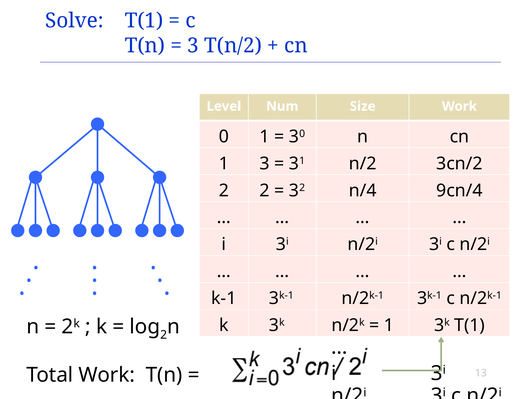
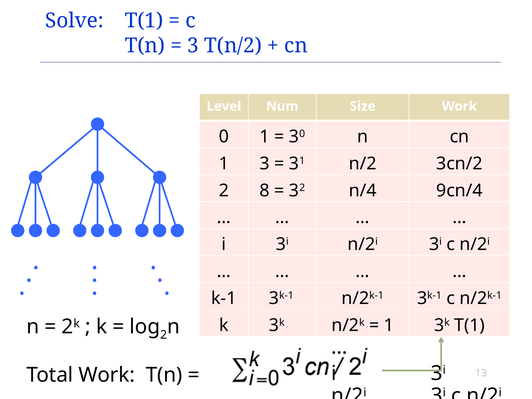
2 2: 2 -> 8
